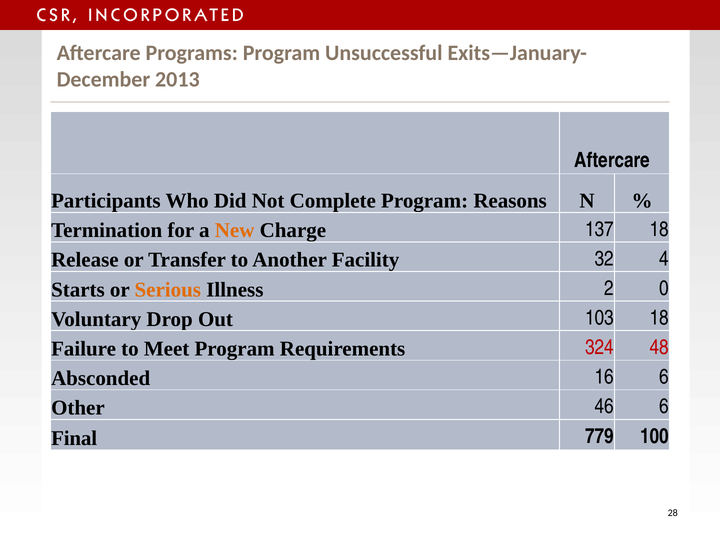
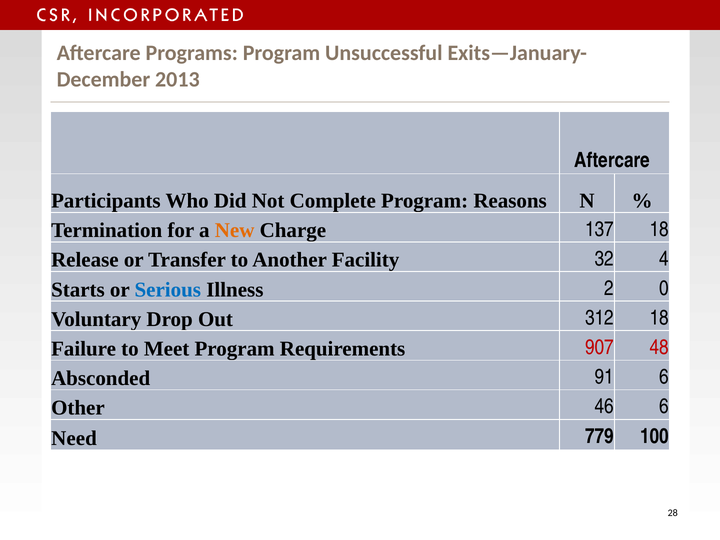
Serious colour: orange -> blue
103: 103 -> 312
324: 324 -> 907
16: 16 -> 91
Final: Final -> Need
